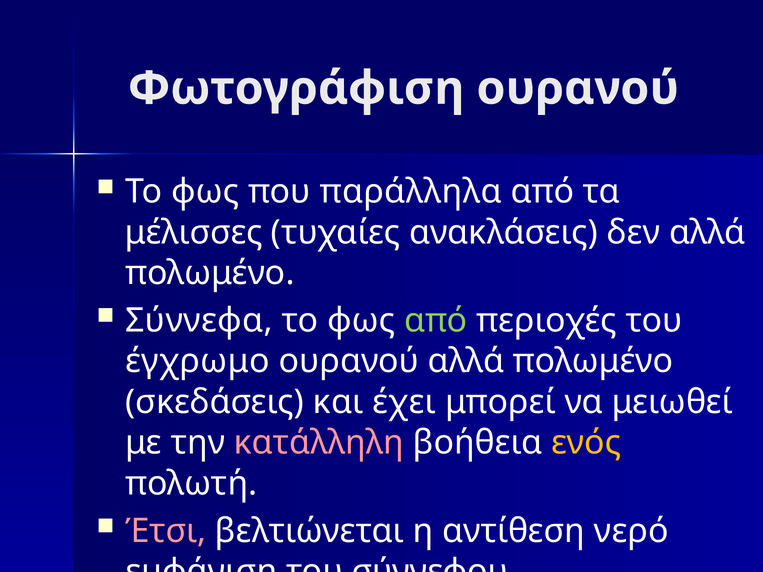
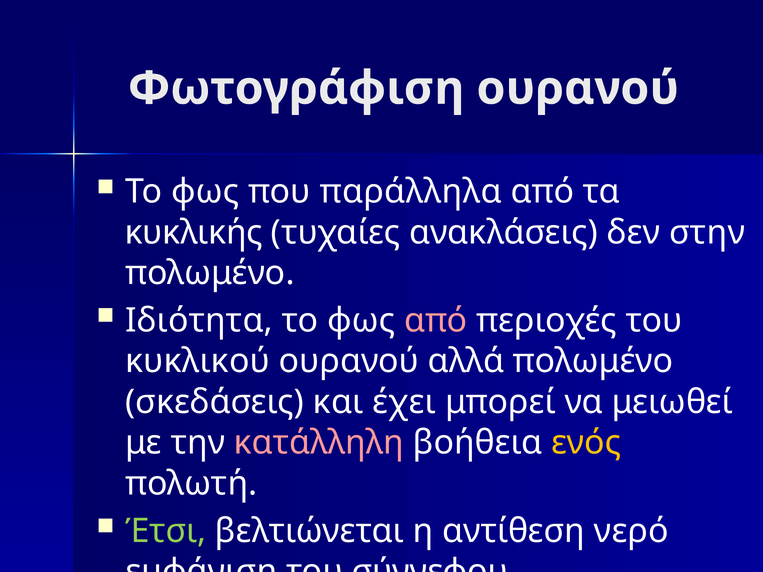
μέλισσες: μέλισσες -> κυκλικής
δεν αλλά: αλλά -> στην
Σύννεφα: Σύννεφα -> Ιδιότητα
από at (436, 321) colour: light green -> pink
έγχρωμο: έγχρωμο -> κυκλικού
Έτσι colour: pink -> light green
